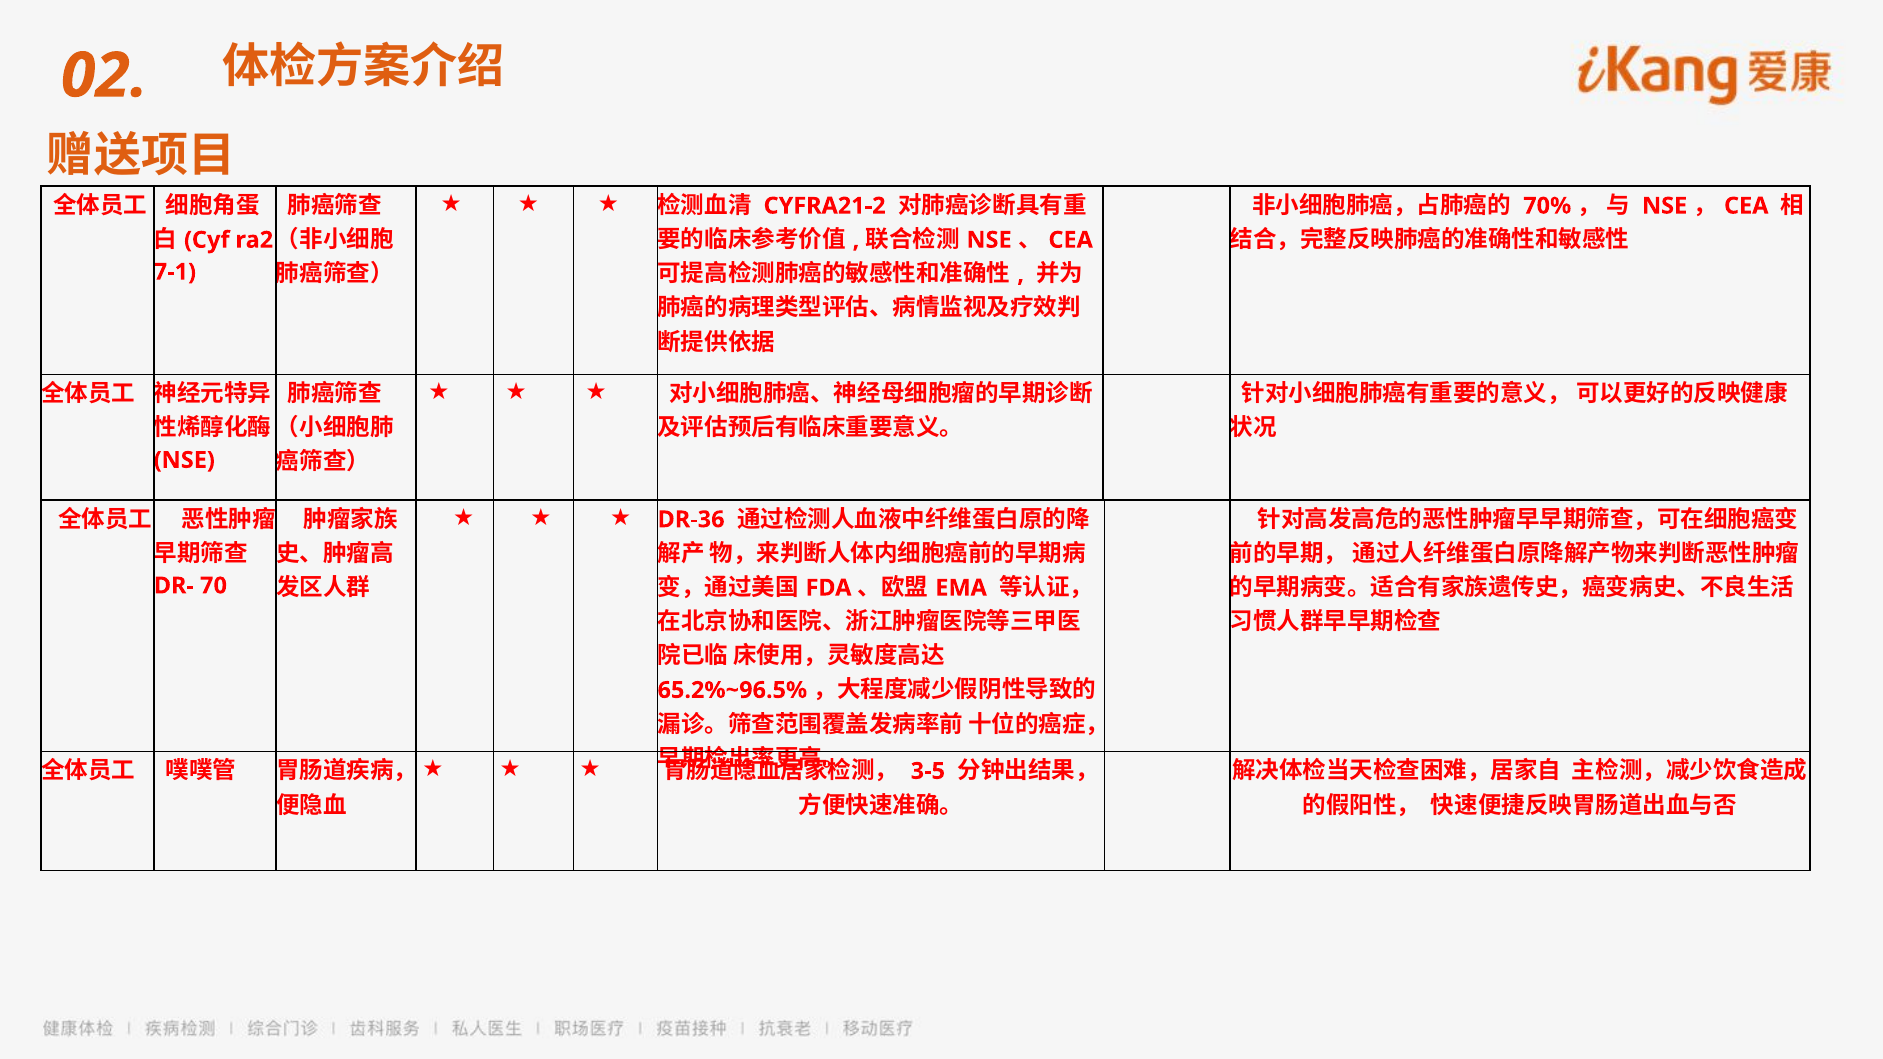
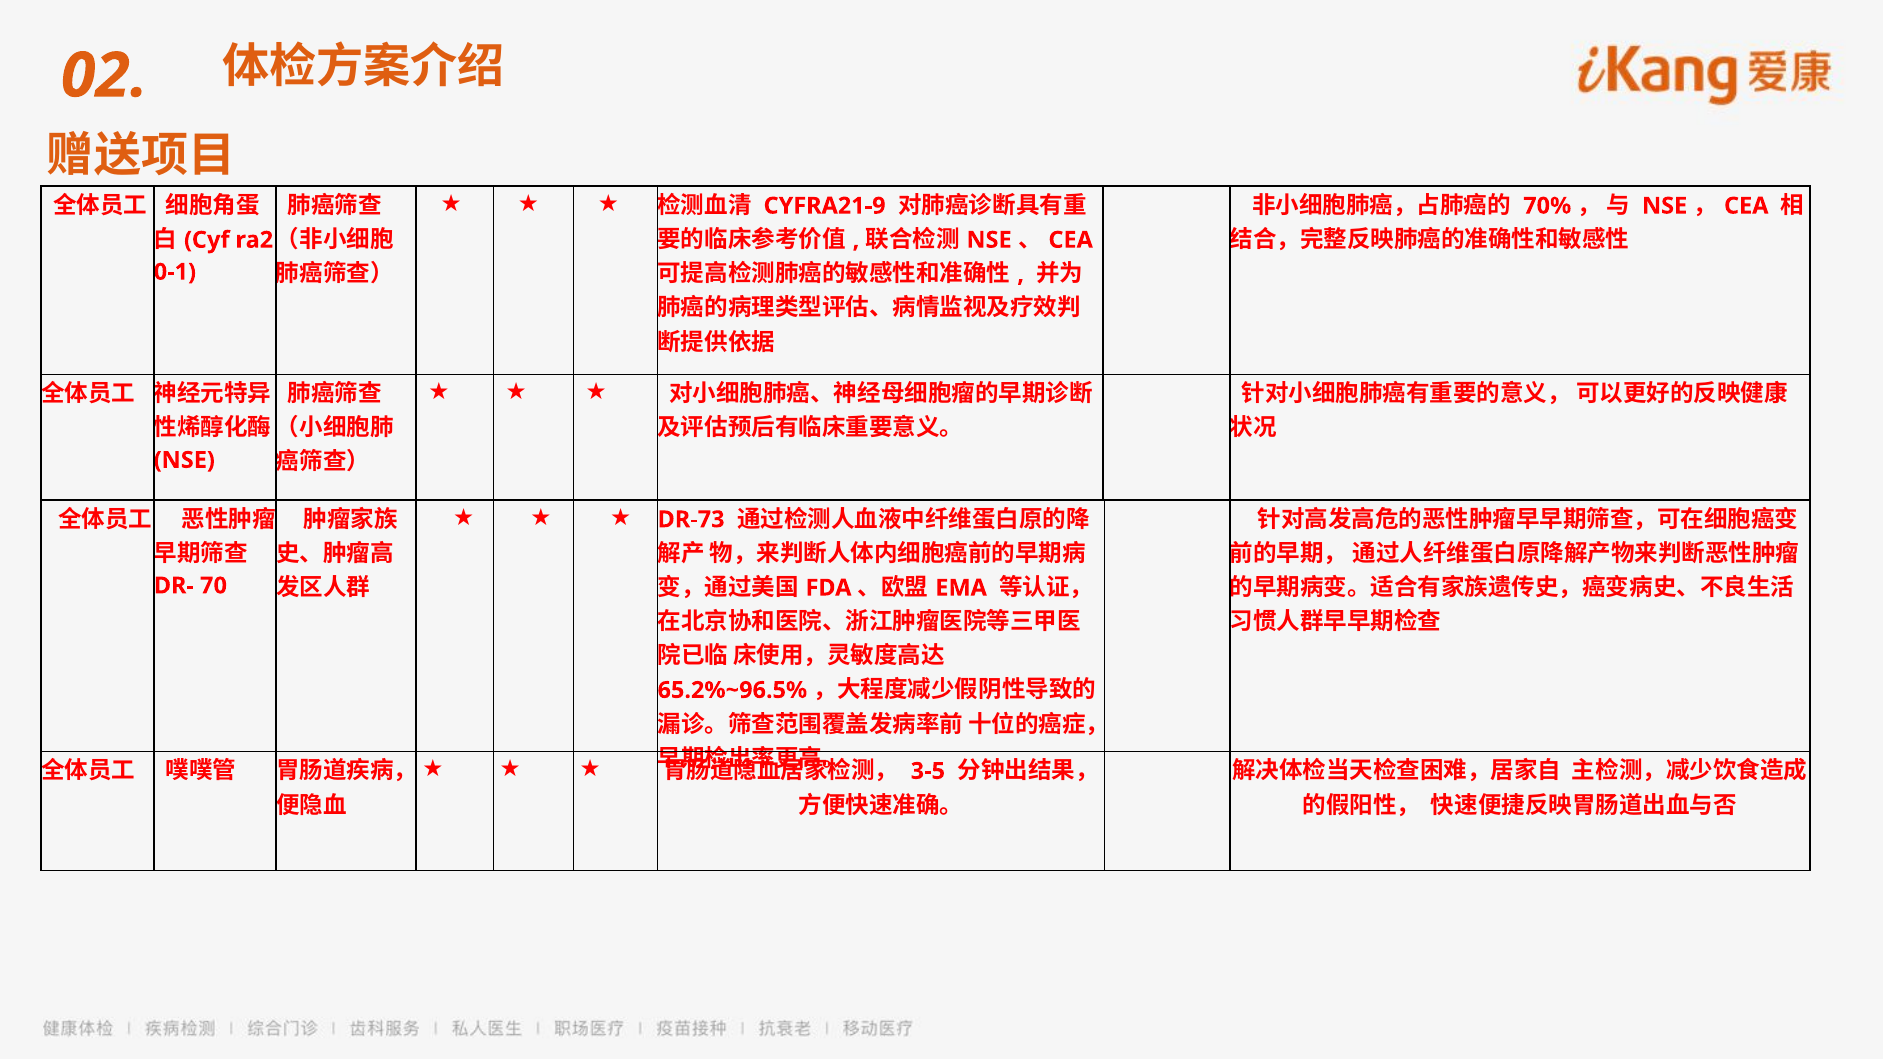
CYFRA21-2: CYFRA21-2 -> CYFRA21-9
7-1: 7-1 -> 0-1
DR-36: DR-36 -> DR-73
